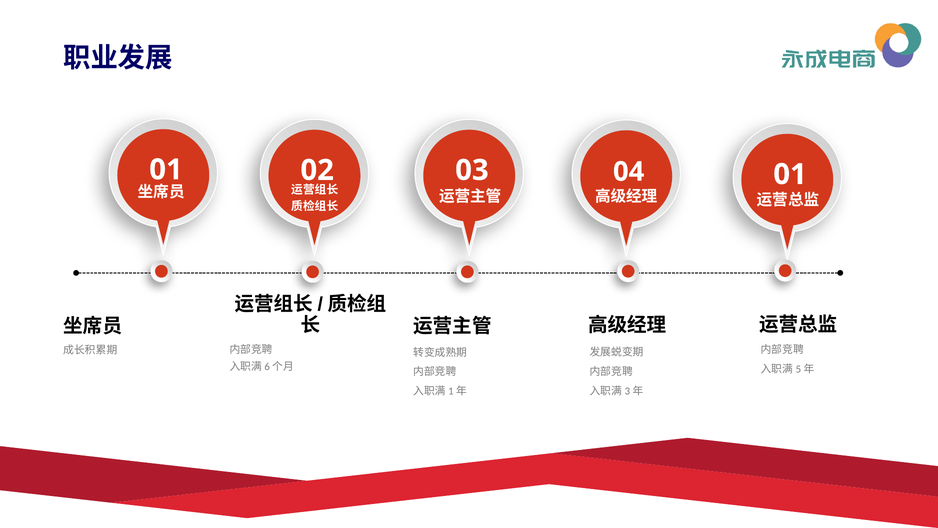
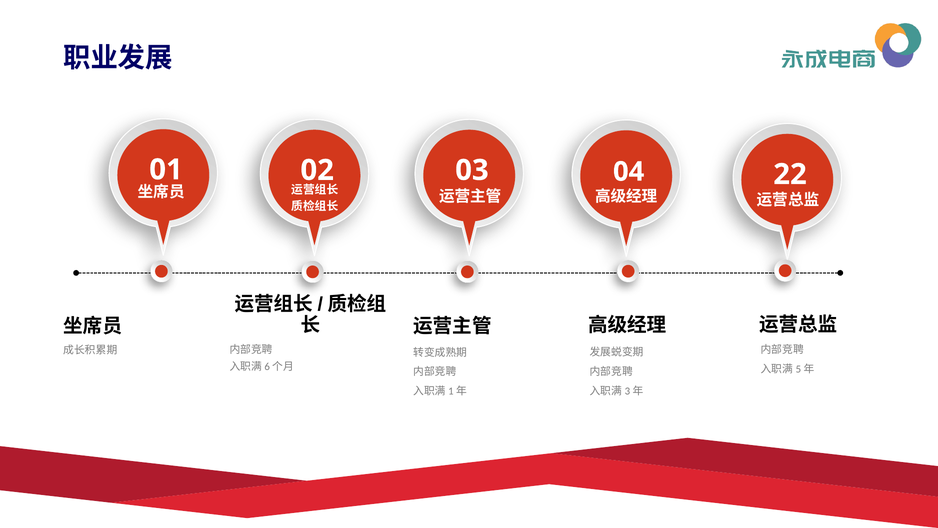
03 01: 01 -> 22
